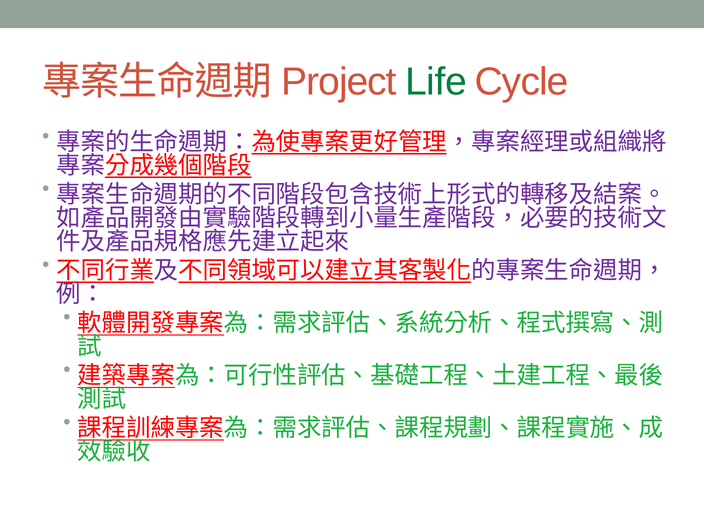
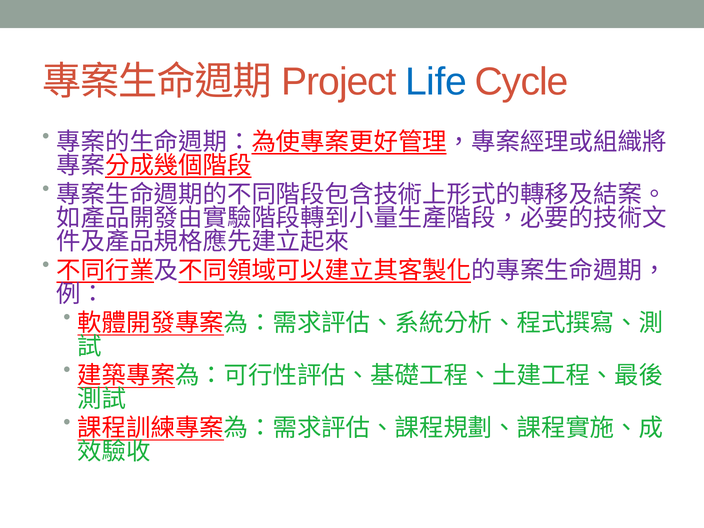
Life colour: green -> blue
